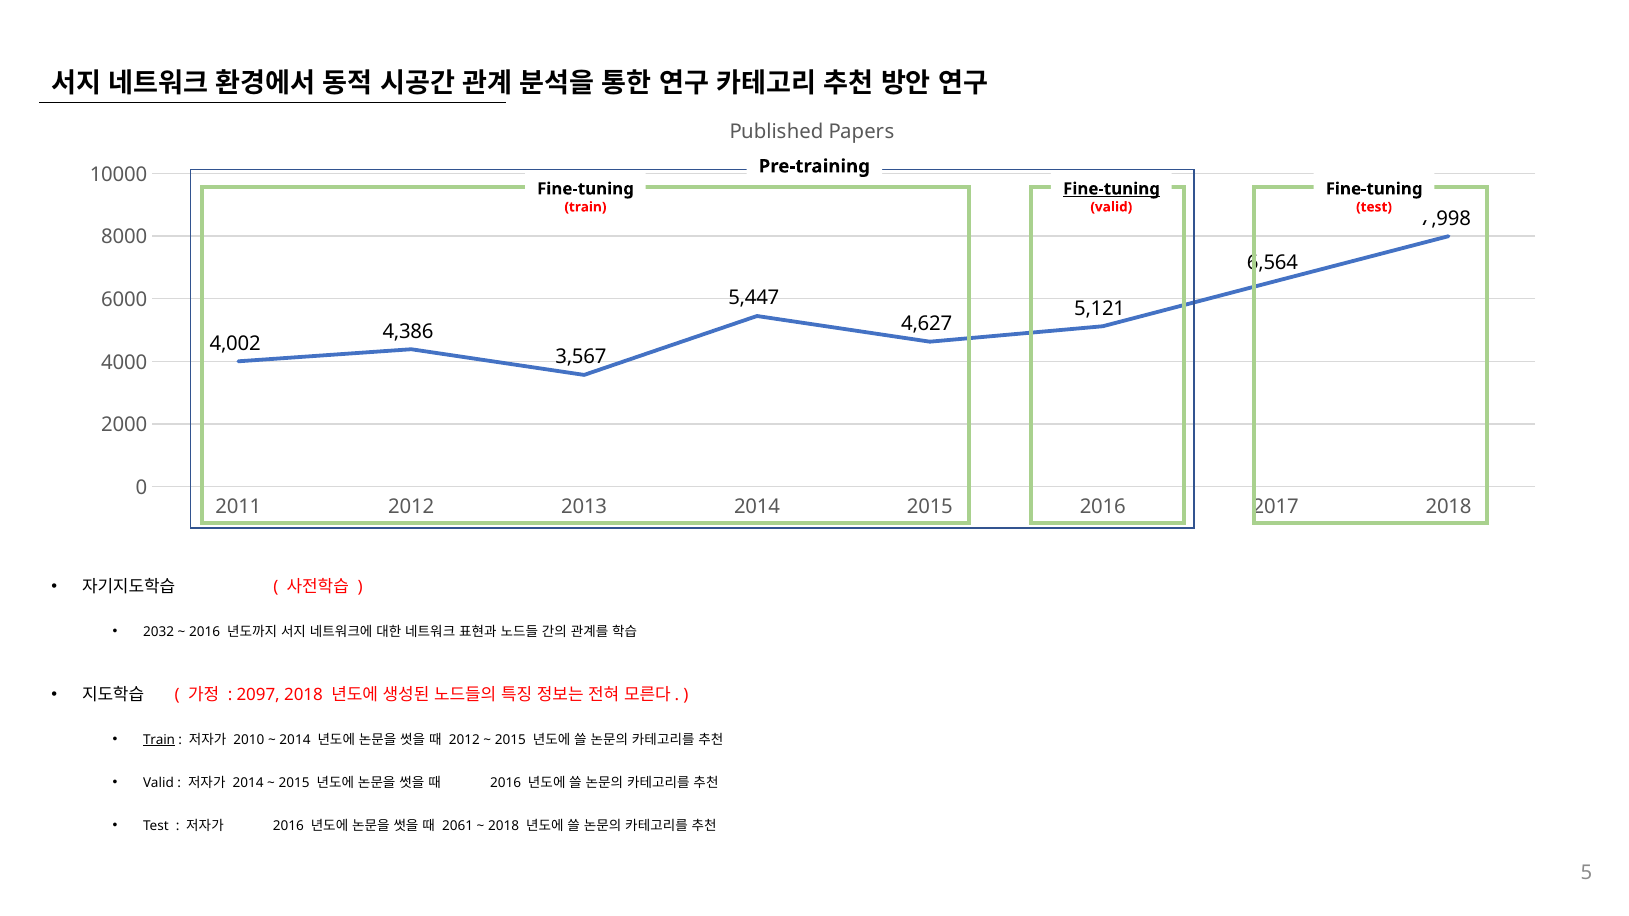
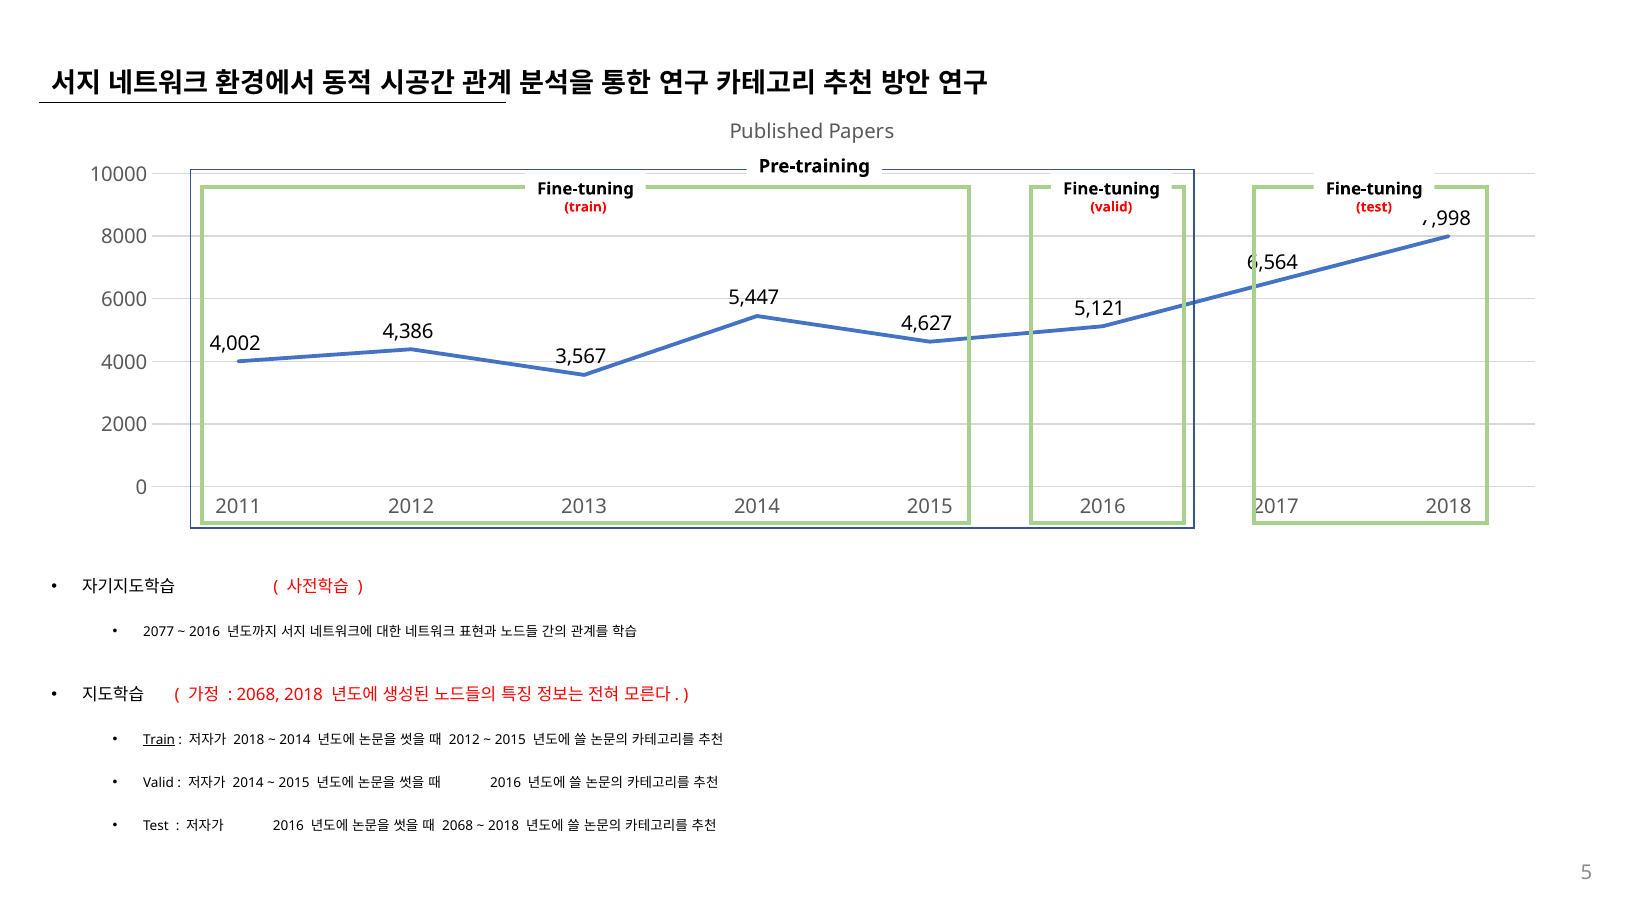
Fine-tuning at (1111, 189) underline: present -> none
2032: 2032 -> 2077
2097 at (258, 695): 2097 -> 2068
2010 at (249, 740): 2010 -> 2018
2061 at (458, 826): 2061 -> 2068
